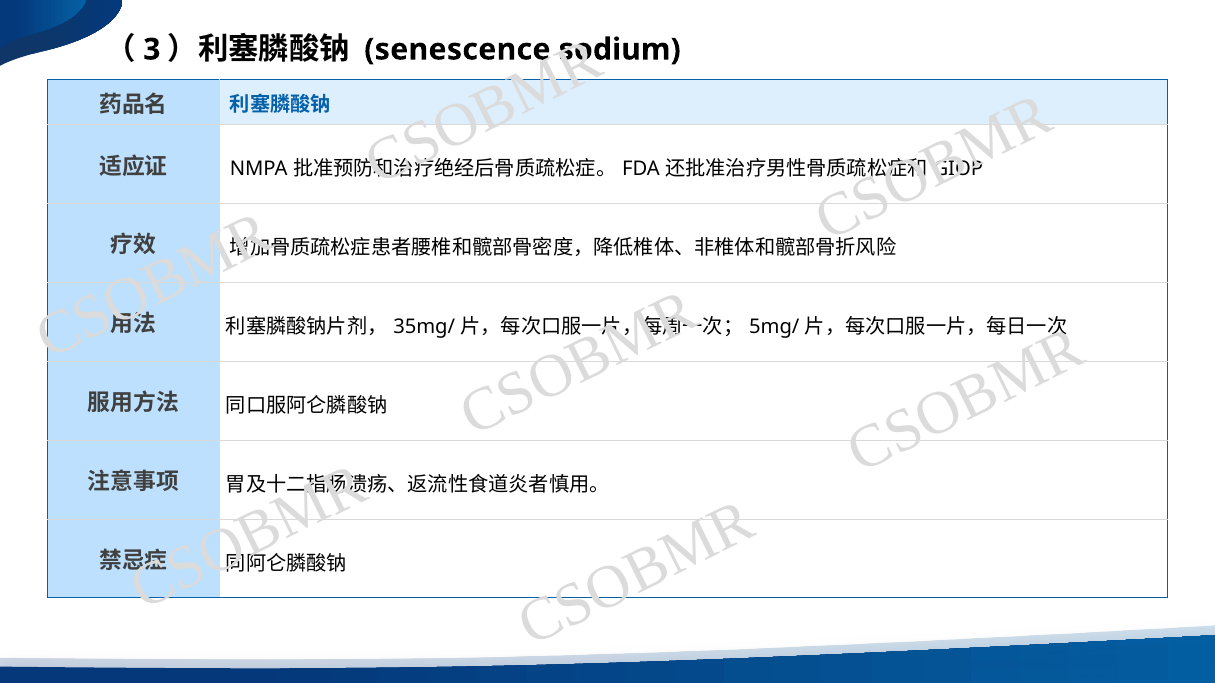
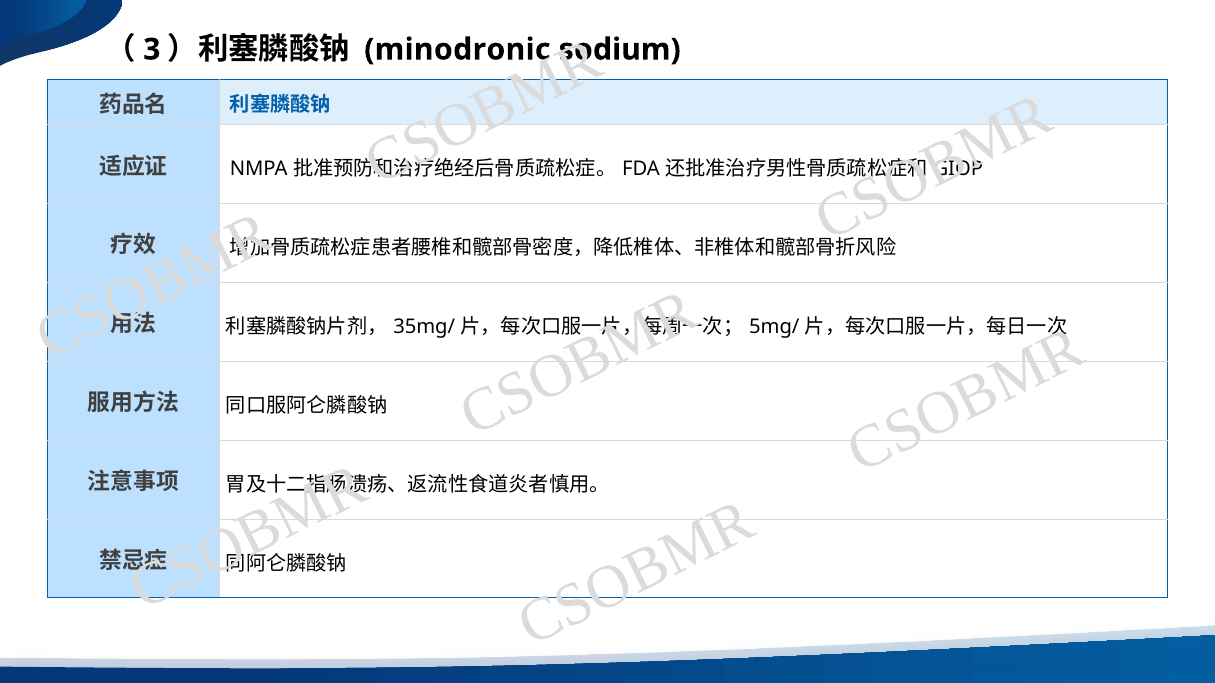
senescence: senescence -> minodronic
